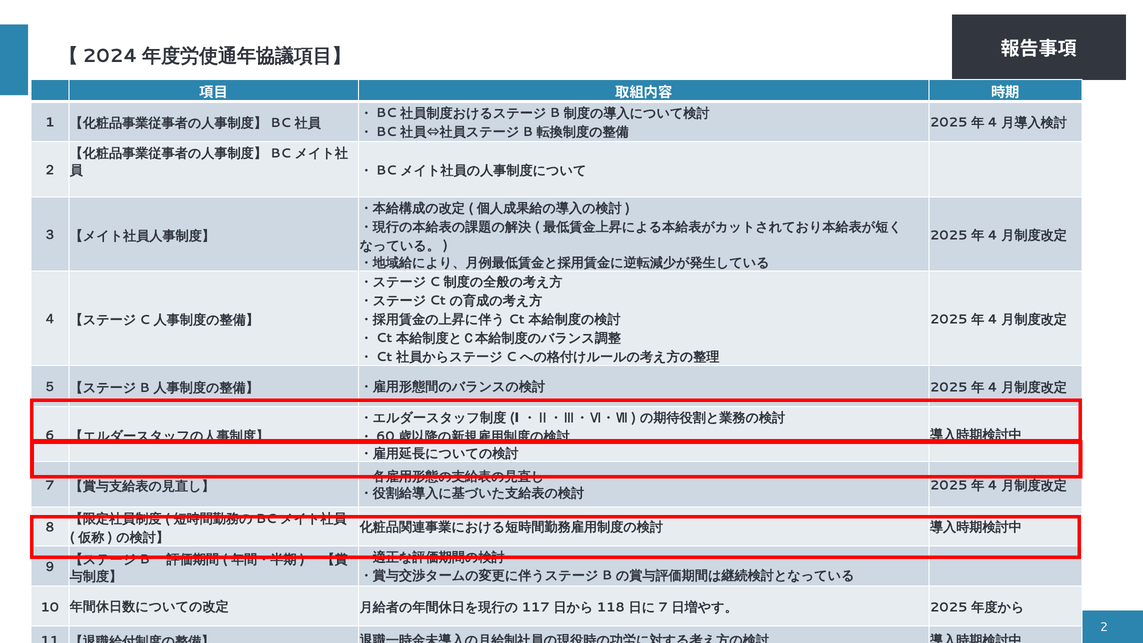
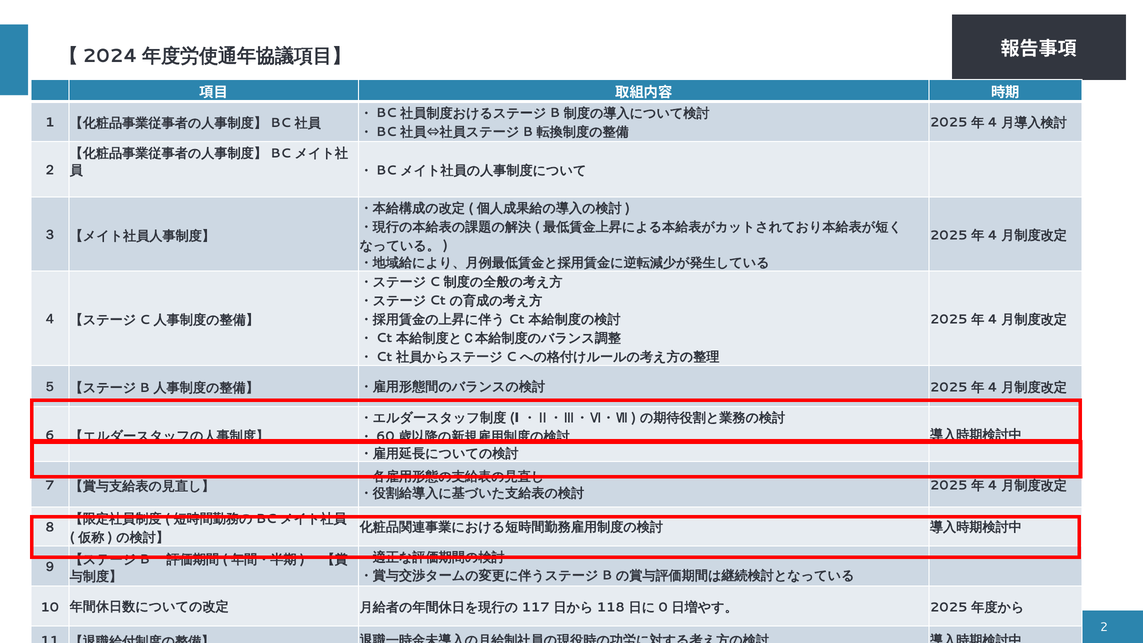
7 at (663, 607): 7 -> 0
